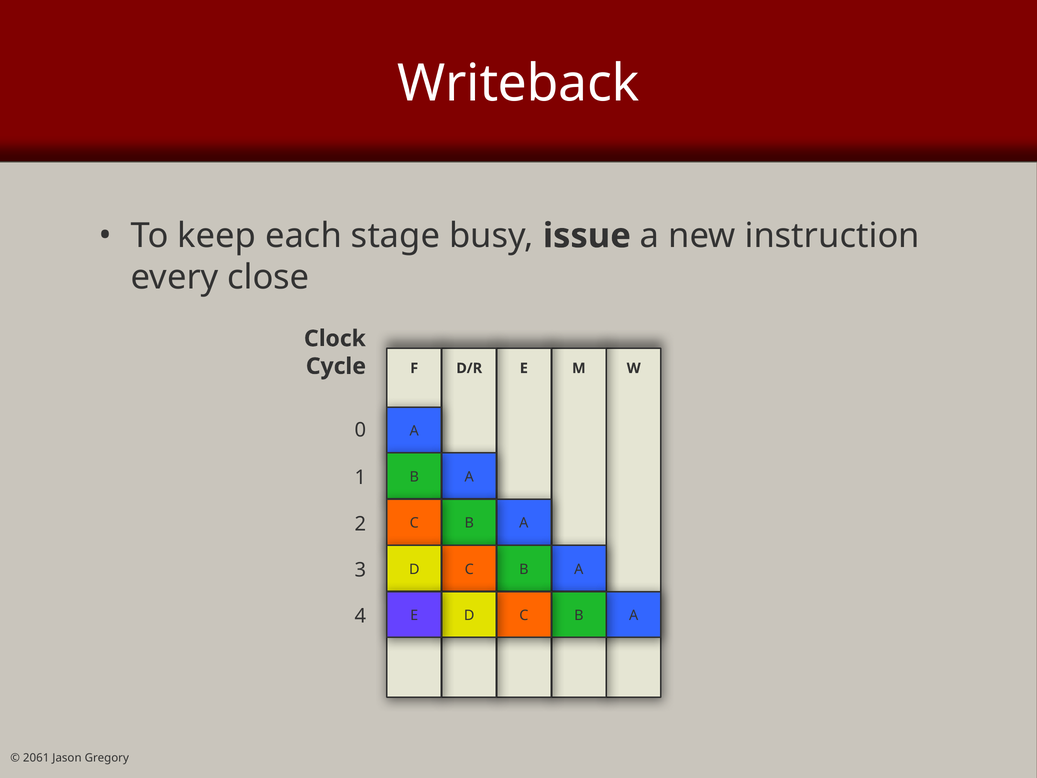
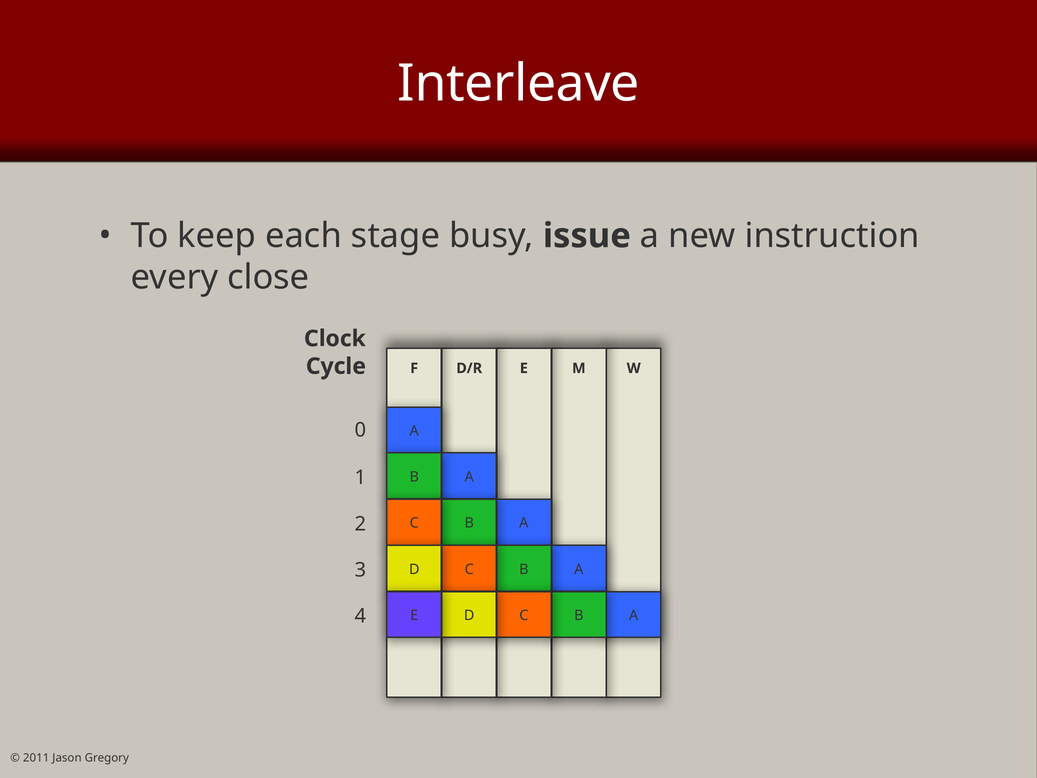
Writeback: Writeback -> Interleave
2061: 2061 -> 2011
